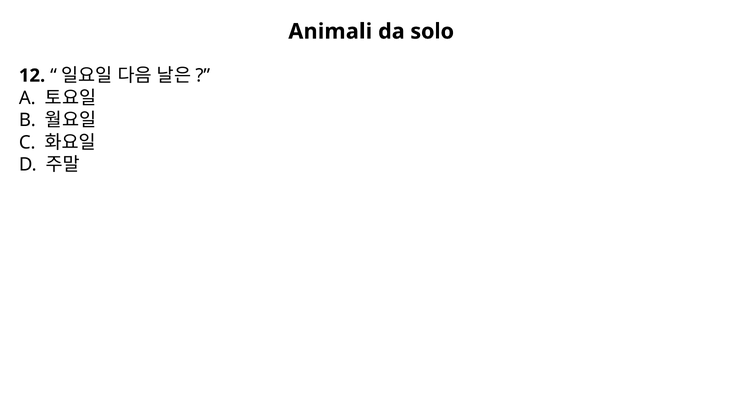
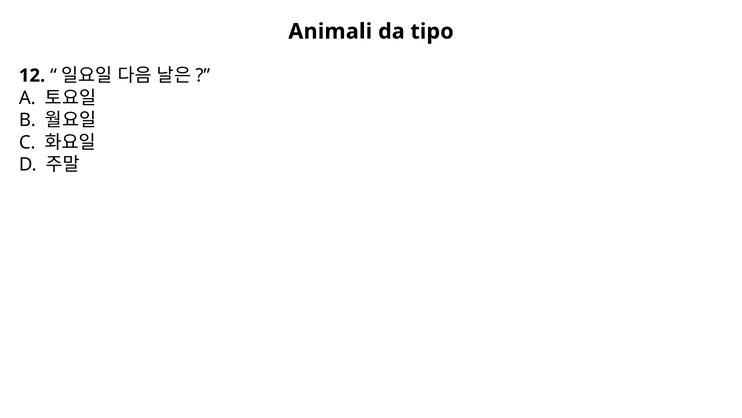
solo: solo -> tipo
